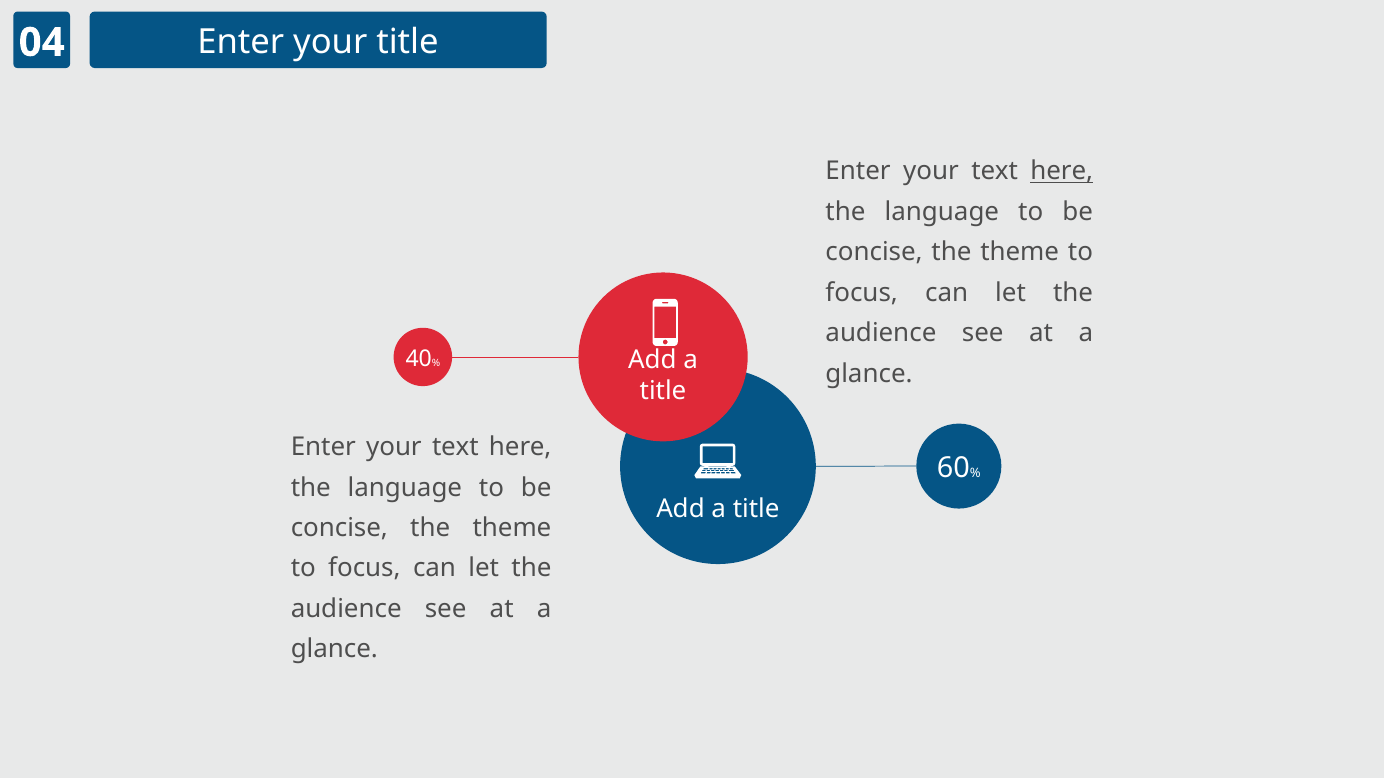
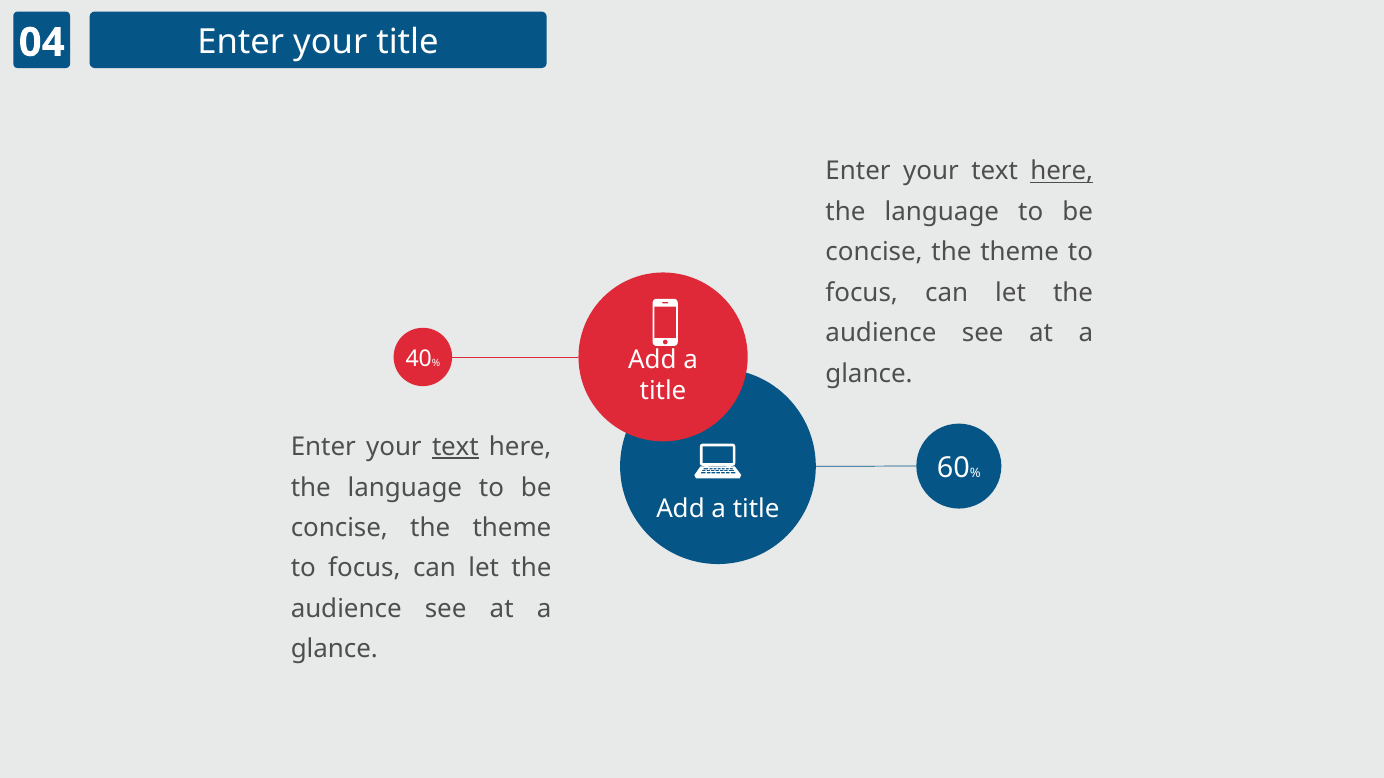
text at (455, 447) underline: none -> present
